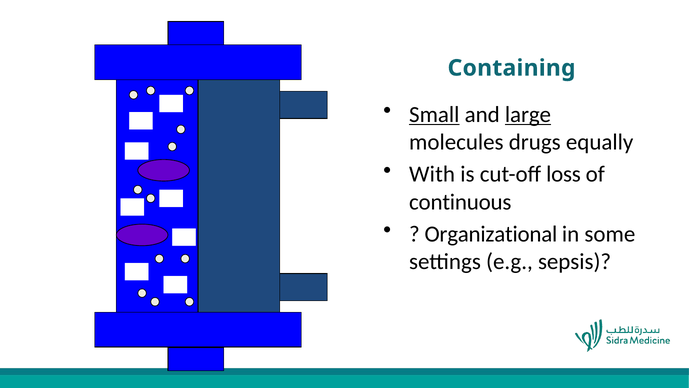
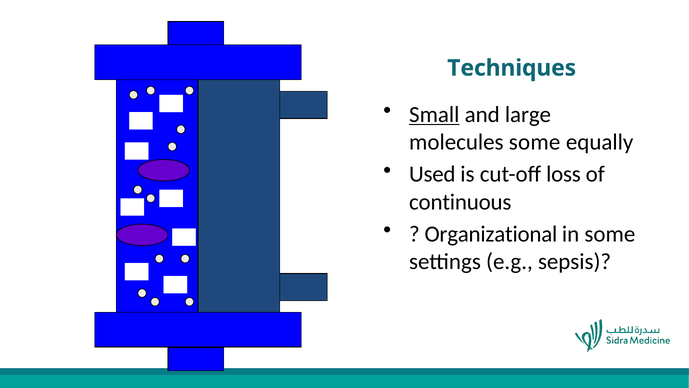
Containing: Containing -> Techniques
large underline: present -> none
molecules drugs: drugs -> some
With: With -> Used
